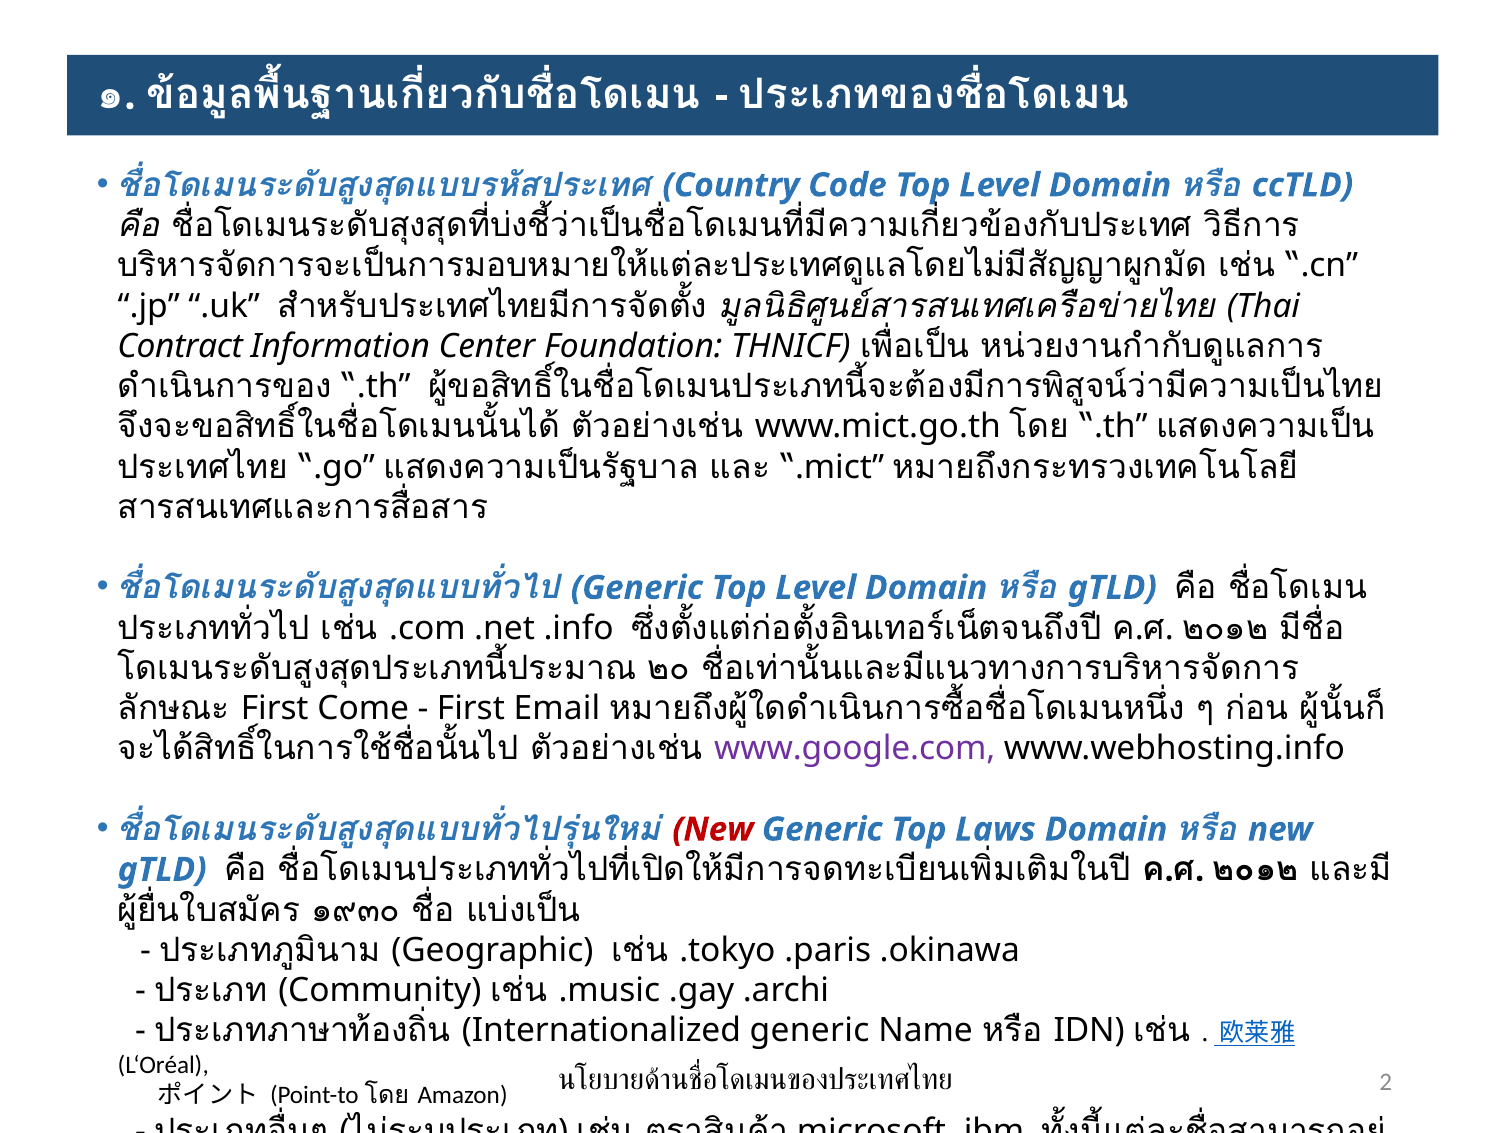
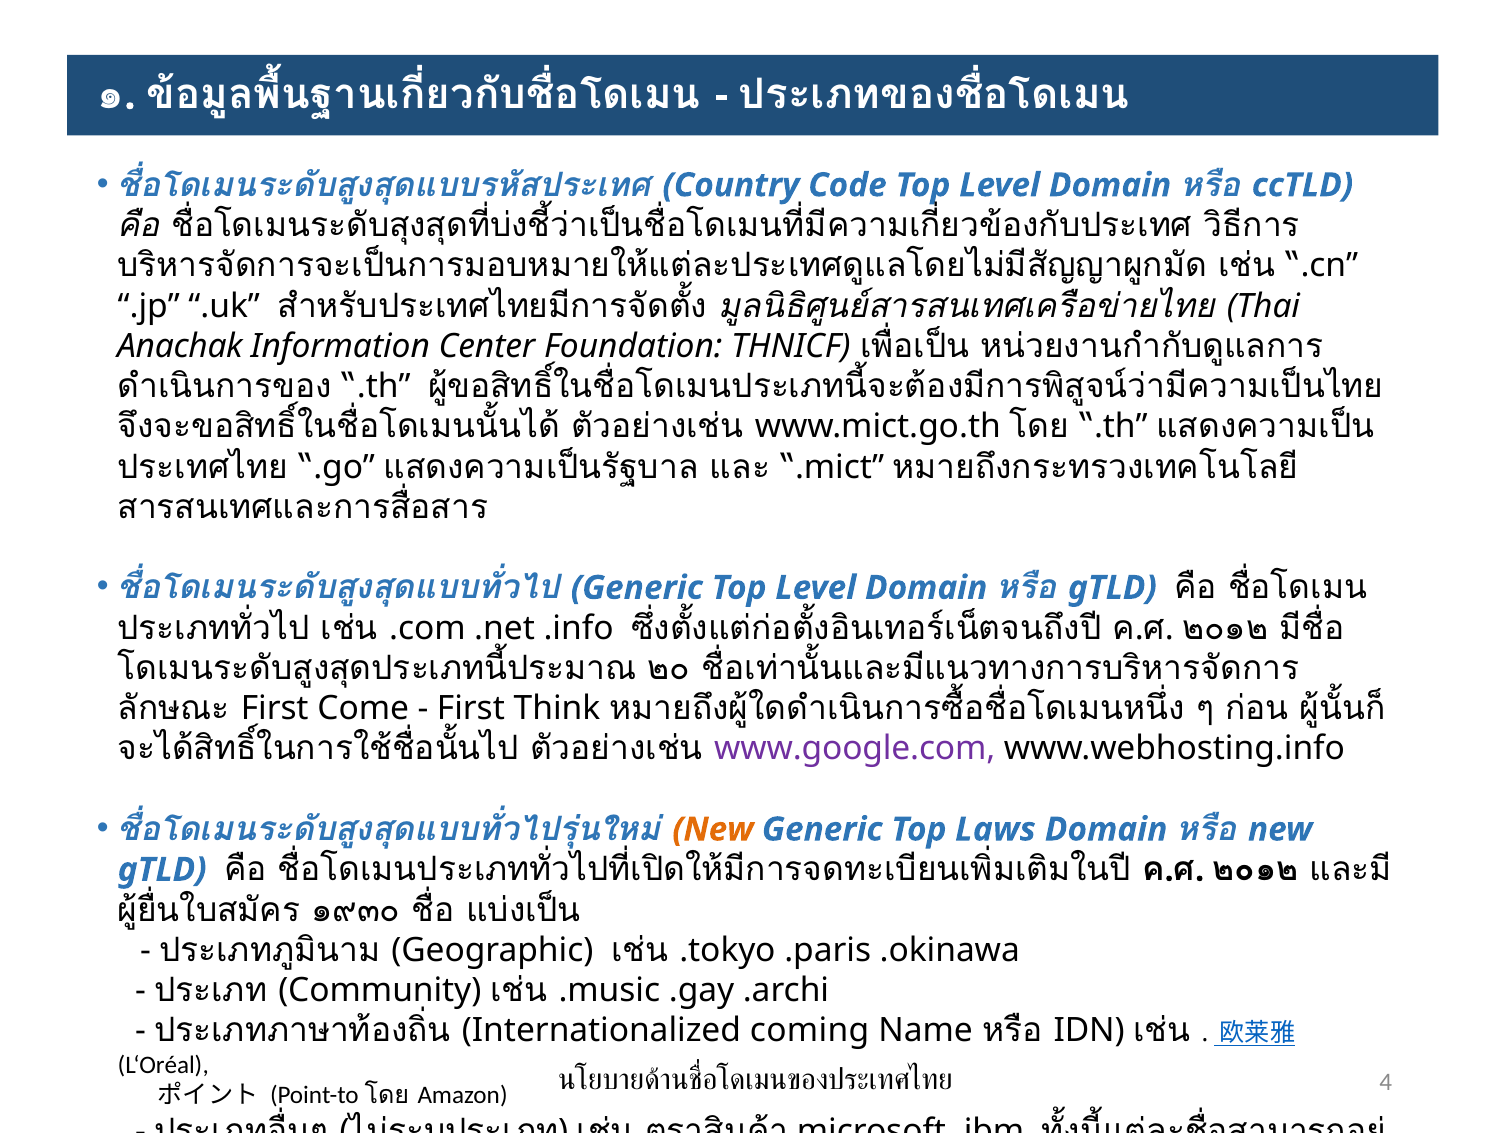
Contract: Contract -> Anachak
Email: Email -> Think
New at (713, 830) colour: red -> orange
Internationalized generic: generic -> coming
2: 2 -> 4
